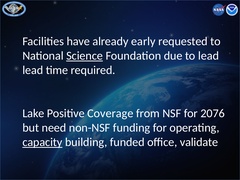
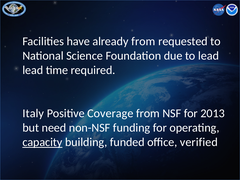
already early: early -> from
Science underline: present -> none
Lake: Lake -> Italy
2076: 2076 -> 2013
validate: validate -> verified
